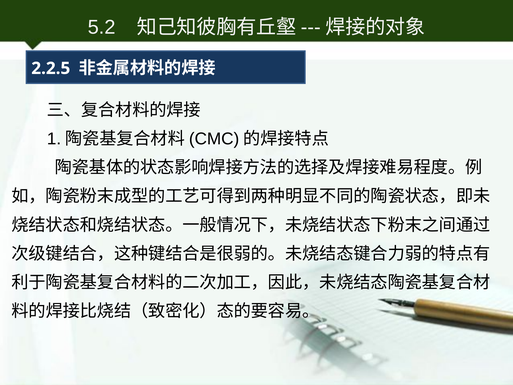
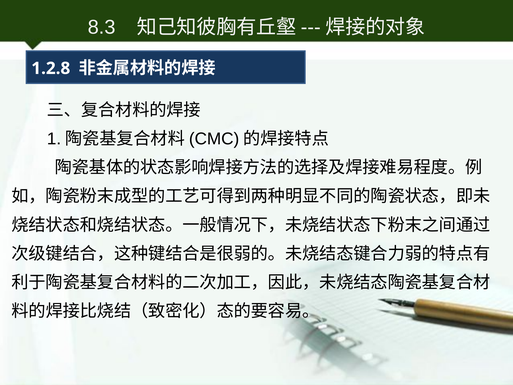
5.2: 5.2 -> 8.3
2.2.5: 2.2.5 -> 1.2.8
